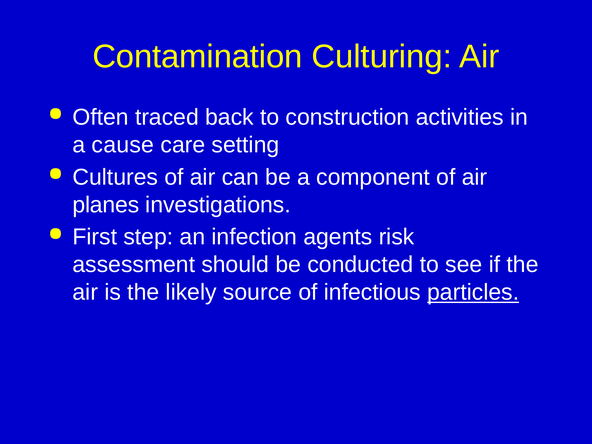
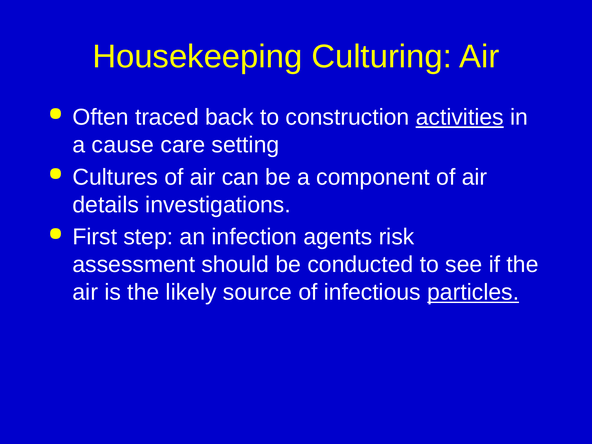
Contamination: Contamination -> Housekeeping
activities underline: none -> present
planes: planes -> details
